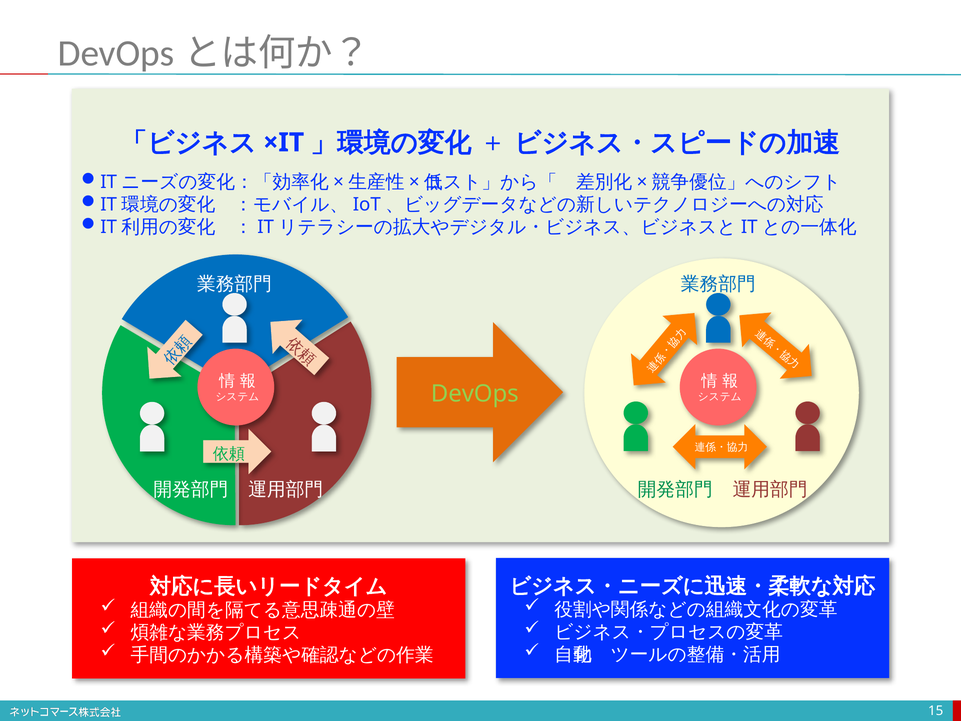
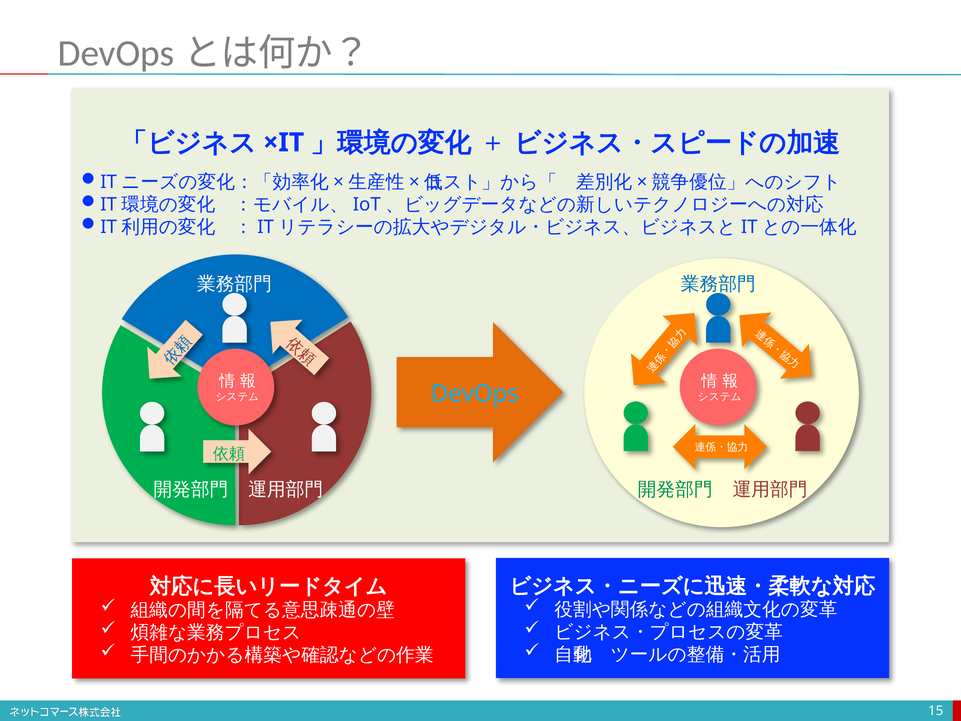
DevOps colour: light green -> light blue
